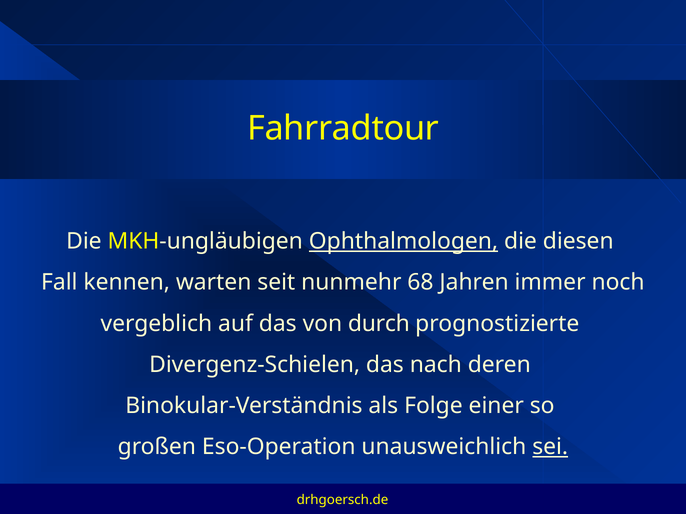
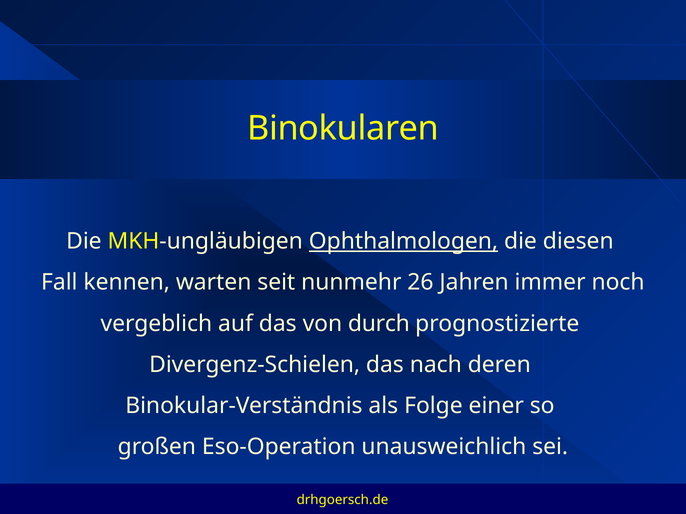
Fahrradtour: Fahrradtour -> Binokularen
68: 68 -> 26
sei underline: present -> none
